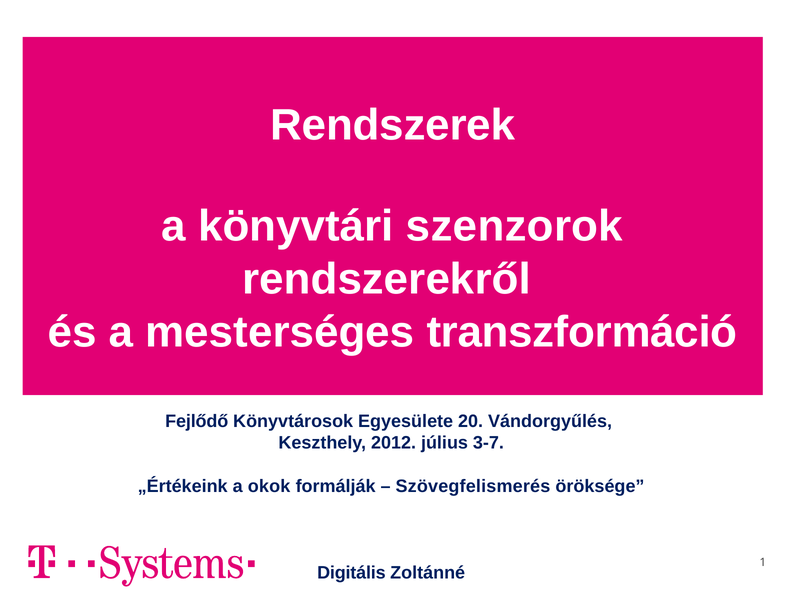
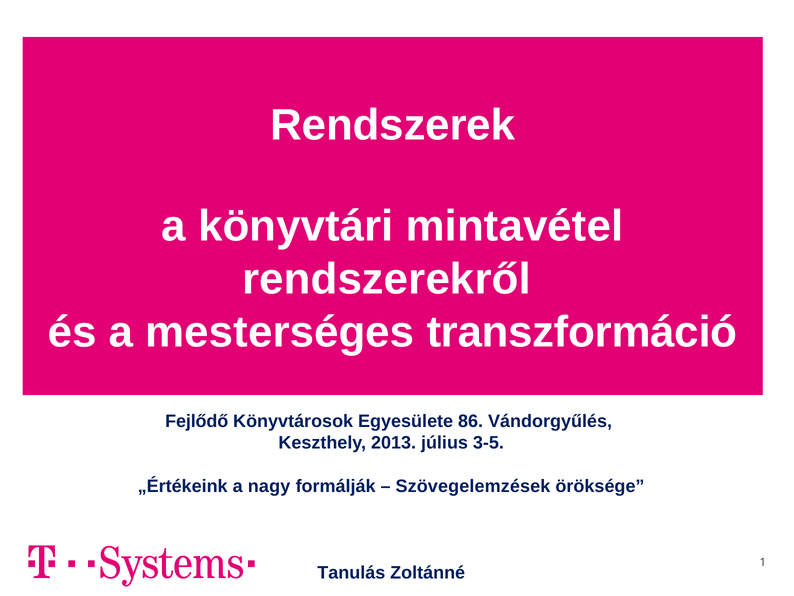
szenzorok: szenzorok -> mintavétel
20: 20 -> 86
2012: 2012 -> 2013
3-7: 3-7 -> 3-5
okok: okok -> nagy
Szövegfelismerés: Szövegfelismerés -> Szövegelemzések
Digitális: Digitális -> Tanulás
